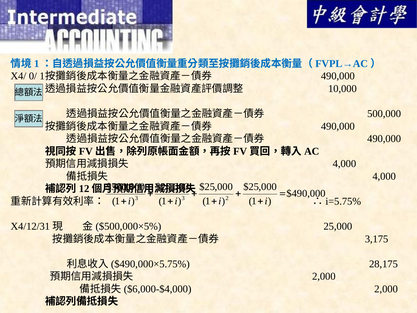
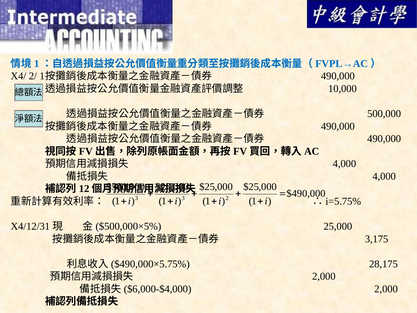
0/: 0/ -> 2/
